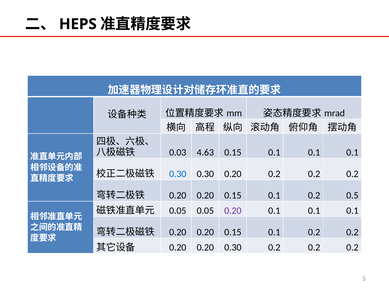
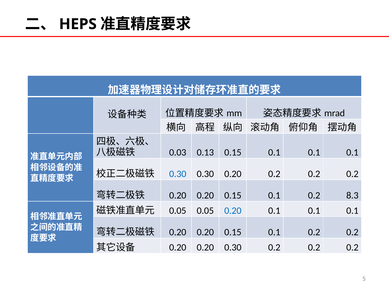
4.63: 4.63 -> 0.13
0.5: 0.5 -> 8.3
0.20 at (233, 210) colour: purple -> blue
